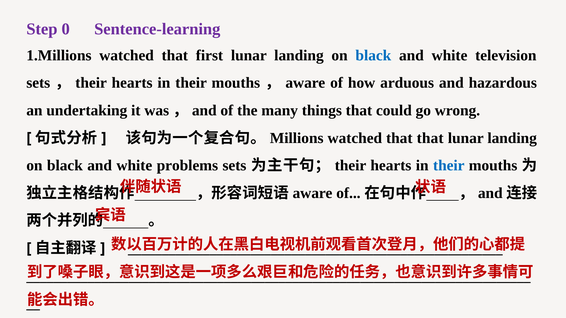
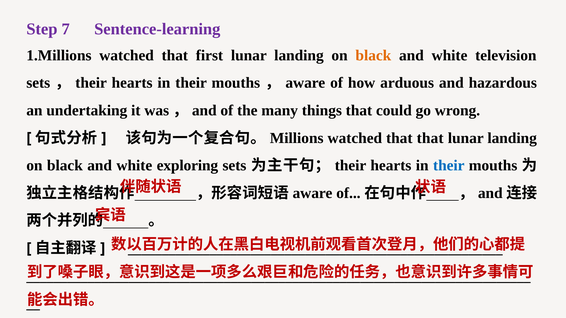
0: 0 -> 7
black at (373, 55) colour: blue -> orange
problems: problems -> exploring
